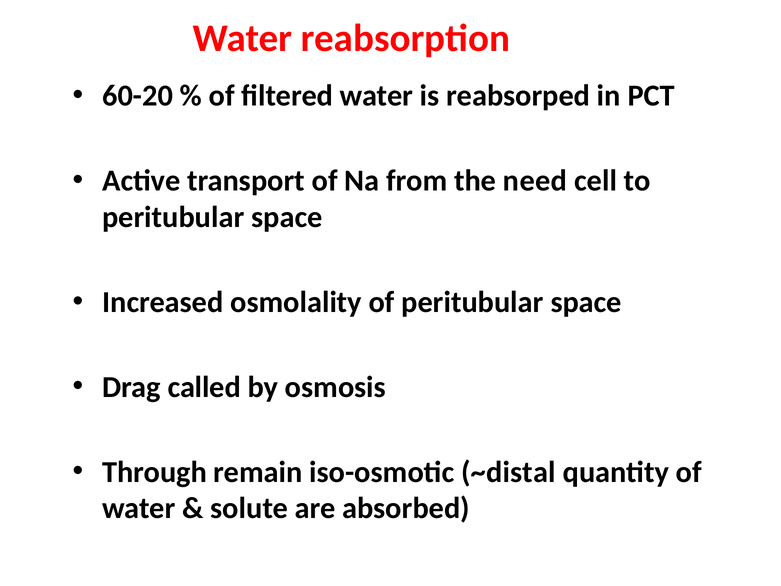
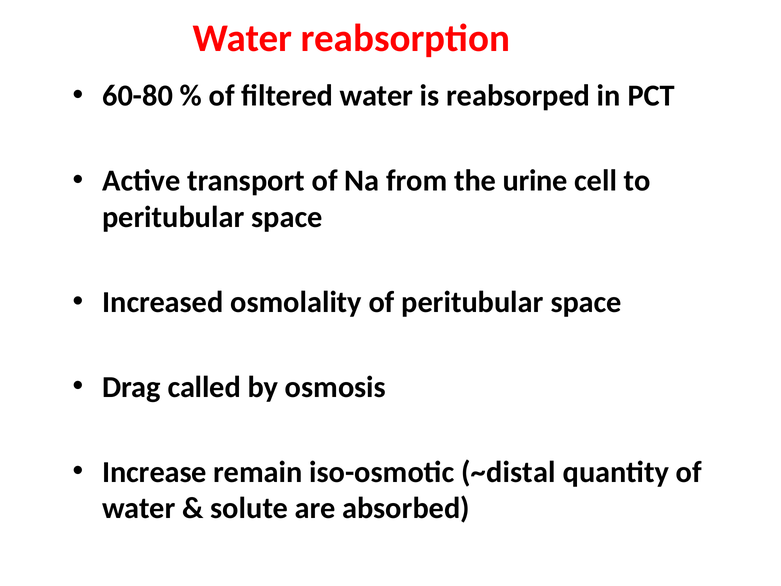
60-20: 60-20 -> 60-80
need: need -> urine
Through: Through -> Increase
